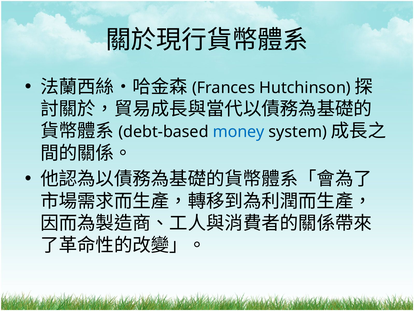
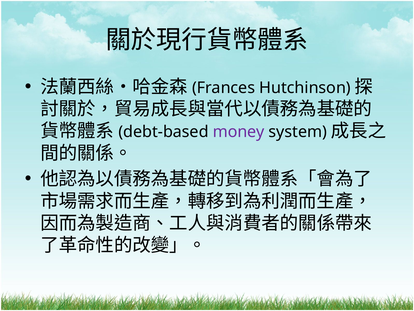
money colour: blue -> purple
